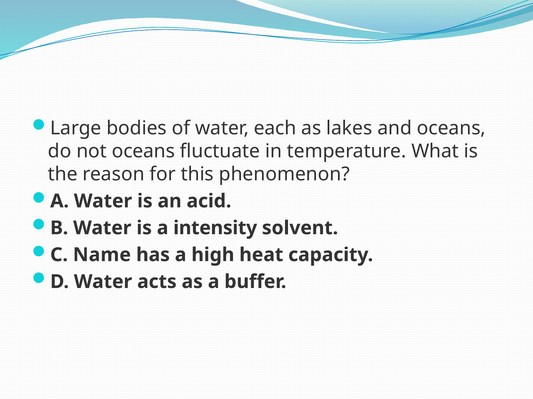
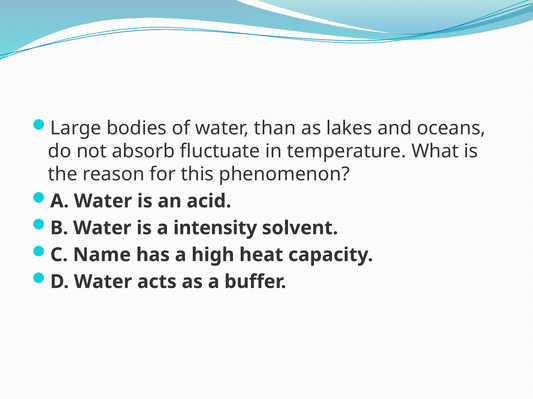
each: each -> than
not oceans: oceans -> absorb
